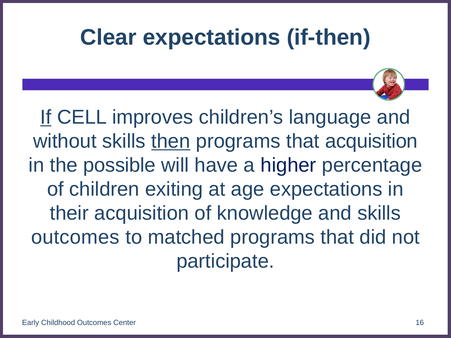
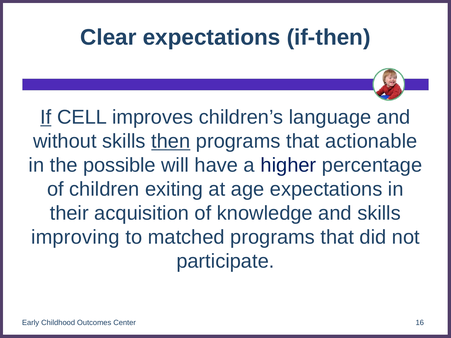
that acquisition: acquisition -> actionable
outcomes at (75, 237): outcomes -> improving
